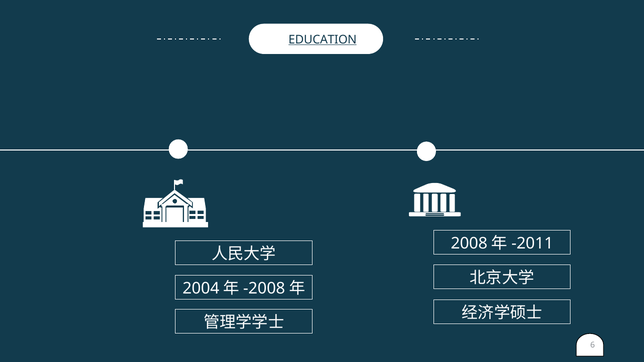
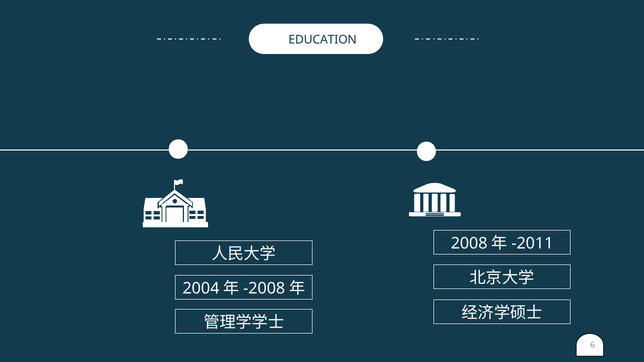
EDUCATION underline: present -> none
